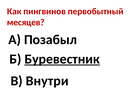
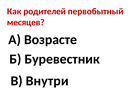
пингвинов: пингвинов -> родителей
Позабыл: Позабыл -> Возрасте
Буревестник underline: present -> none
